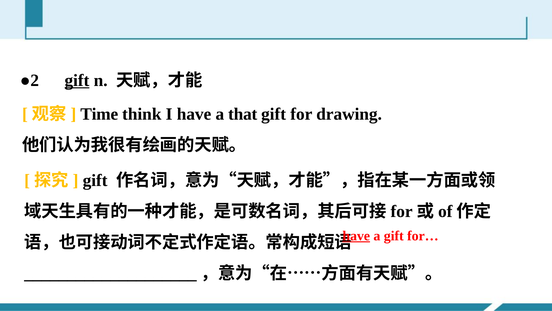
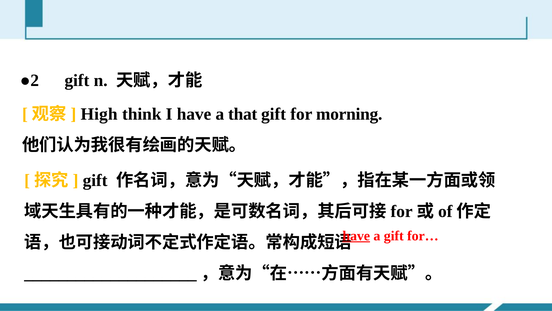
gift at (77, 80) underline: present -> none
Time: Time -> High
drawing: drawing -> morning
